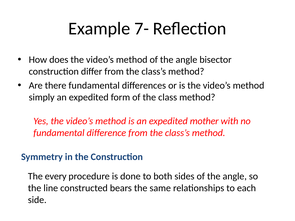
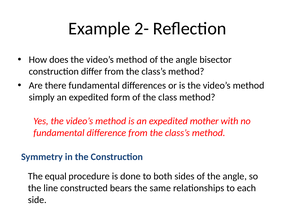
7-: 7- -> 2-
every: every -> equal
